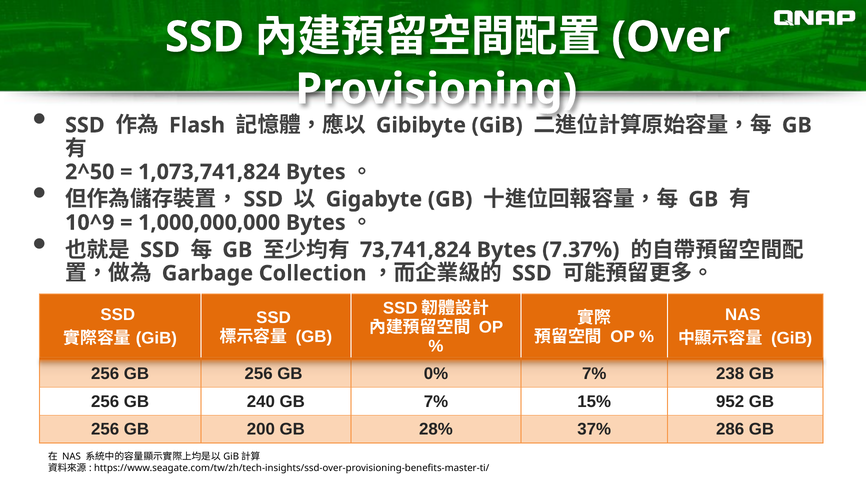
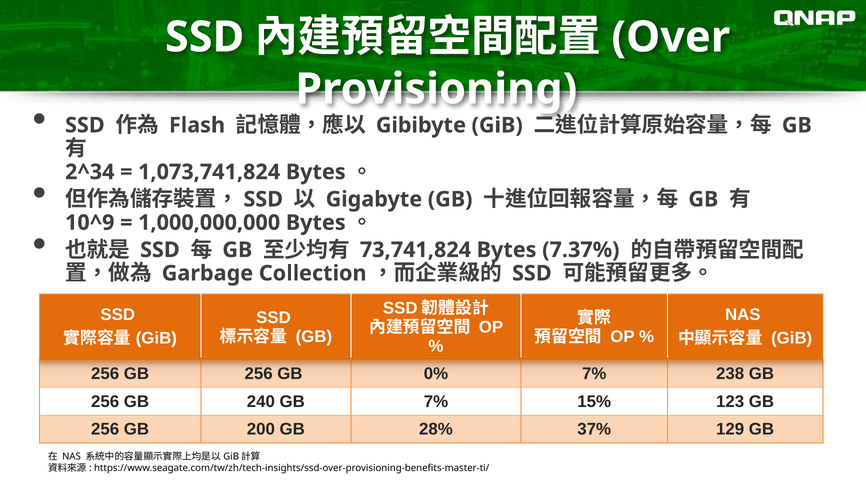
2^50: 2^50 -> 2^34
952: 952 -> 123
286: 286 -> 129
